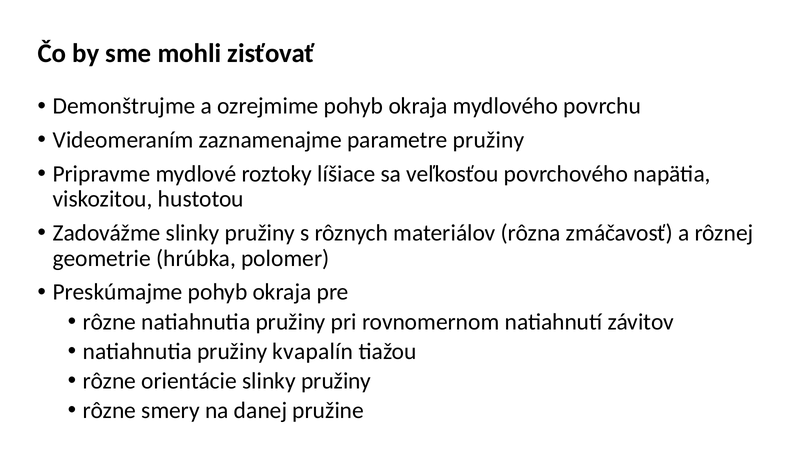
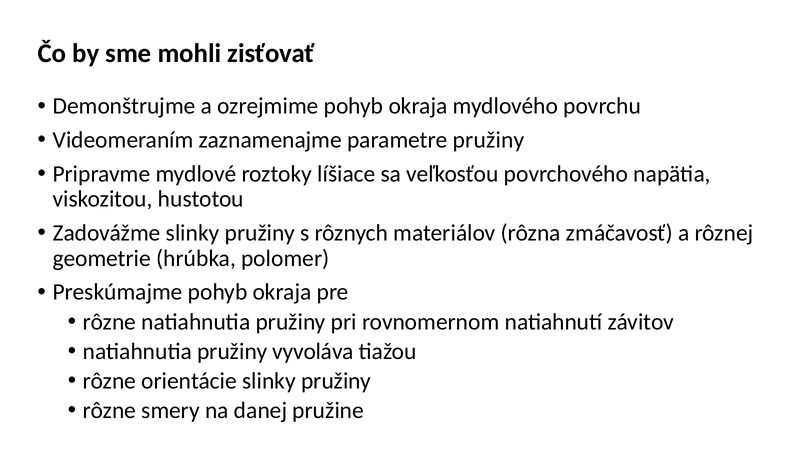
kvapalín: kvapalín -> vyvoláva
